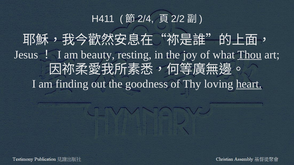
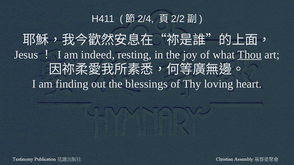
beauty: beauty -> indeed
goodness: goodness -> blessings
heart underline: present -> none
